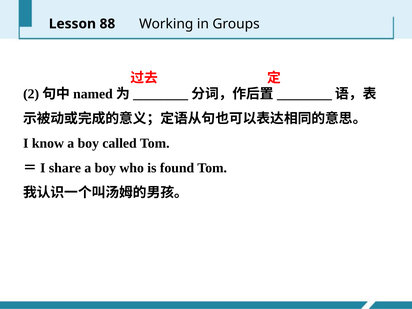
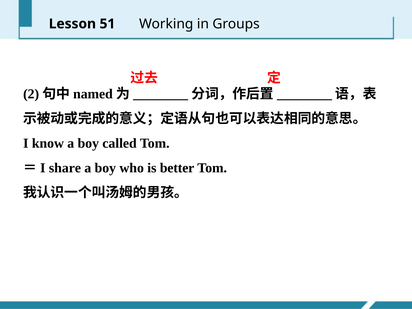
88: 88 -> 51
found: found -> better
